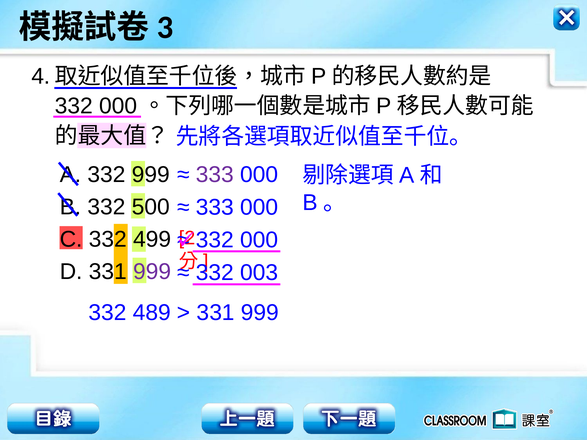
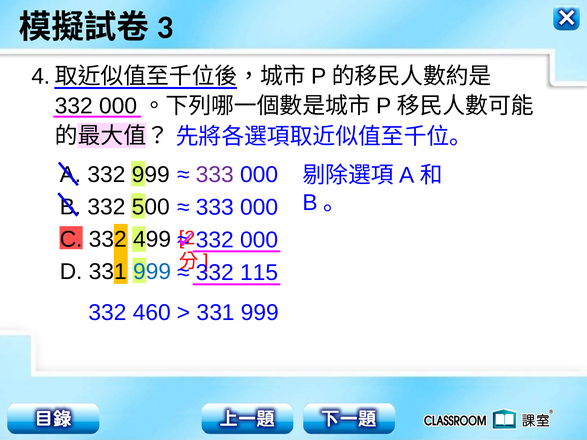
999 at (152, 272) colour: purple -> blue
003: 003 -> 115
489: 489 -> 460
